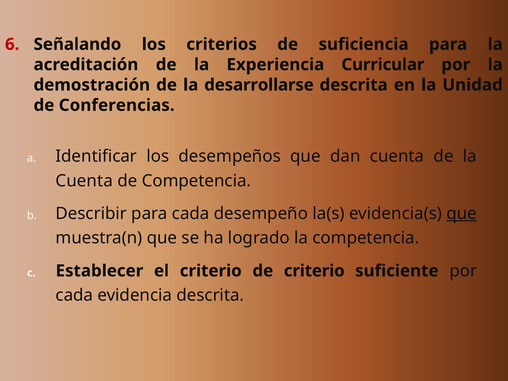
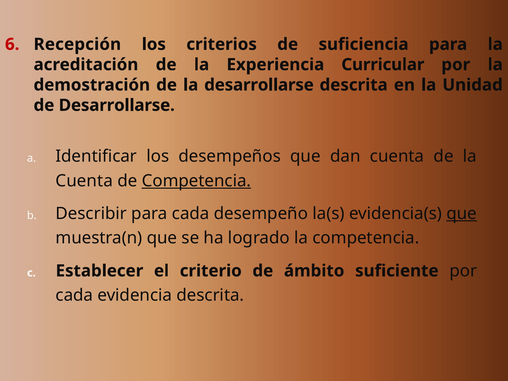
Señalando: Señalando -> Recepción
de Conferencias: Conferencias -> Desarrollarse
Competencia at (196, 181) underline: none -> present
de criterio: criterio -> ámbito
